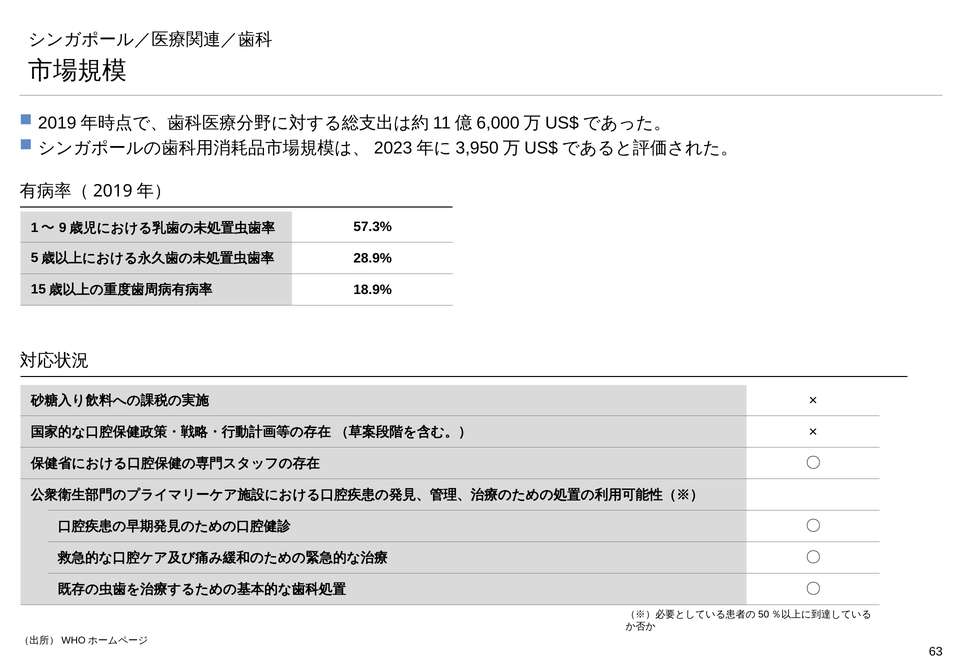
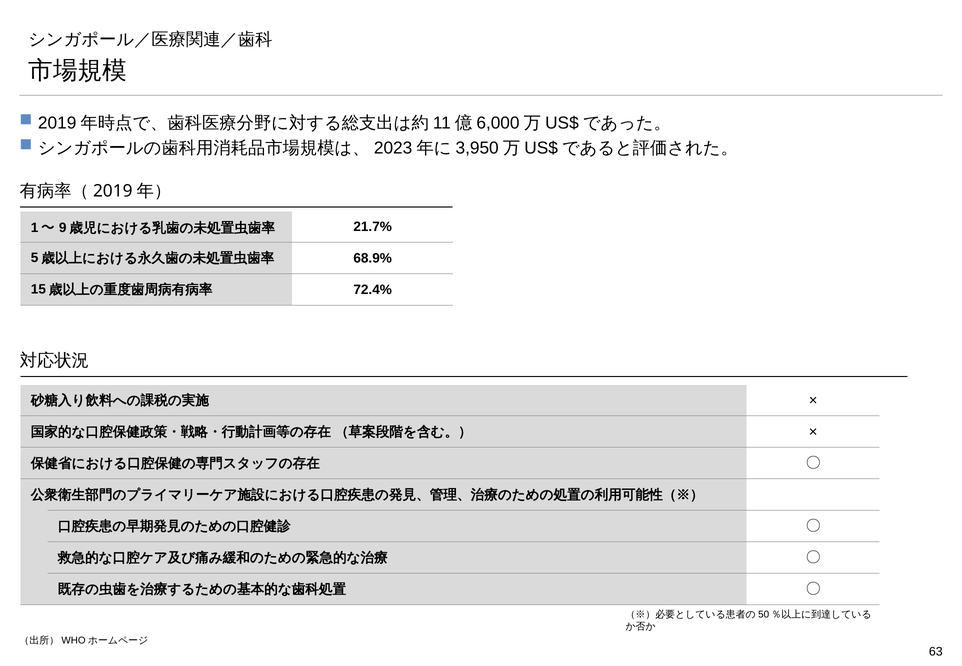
57.3%: 57.3% -> 21.7%
28.9%: 28.9% -> 68.9%
18.9%: 18.9% -> 72.4%
